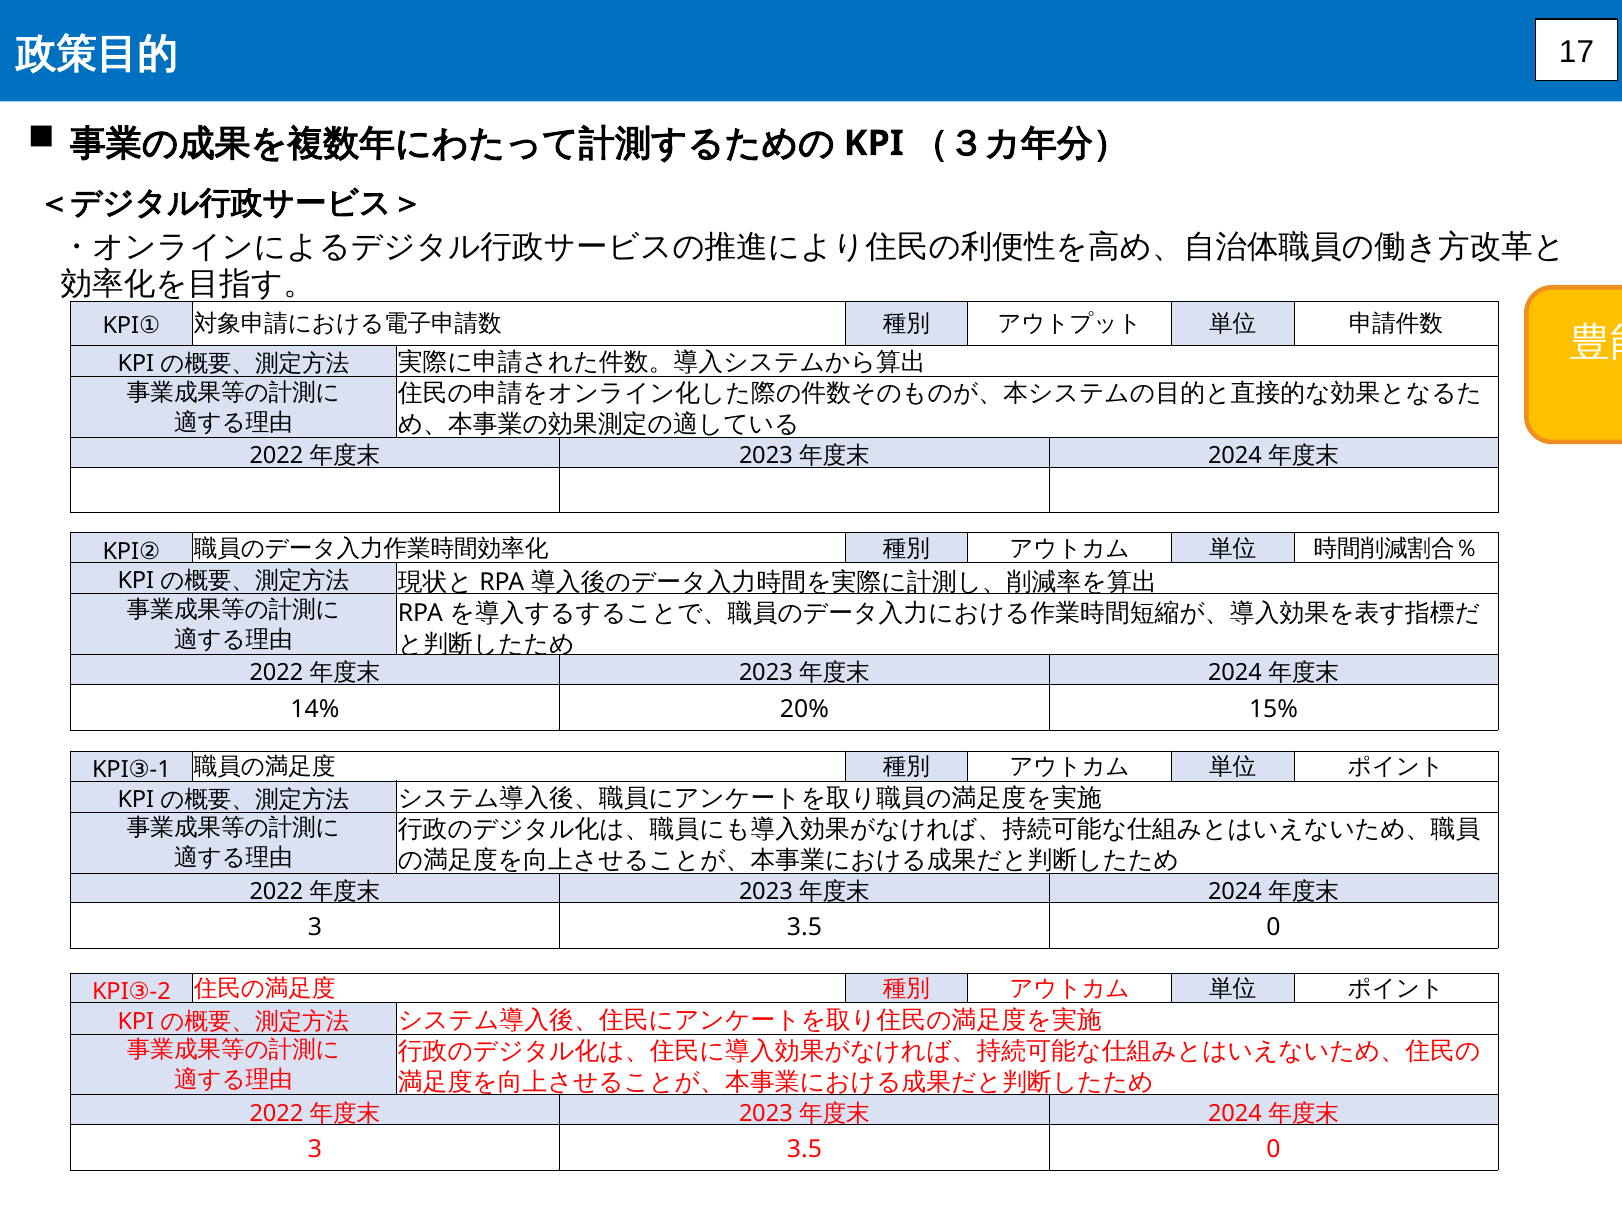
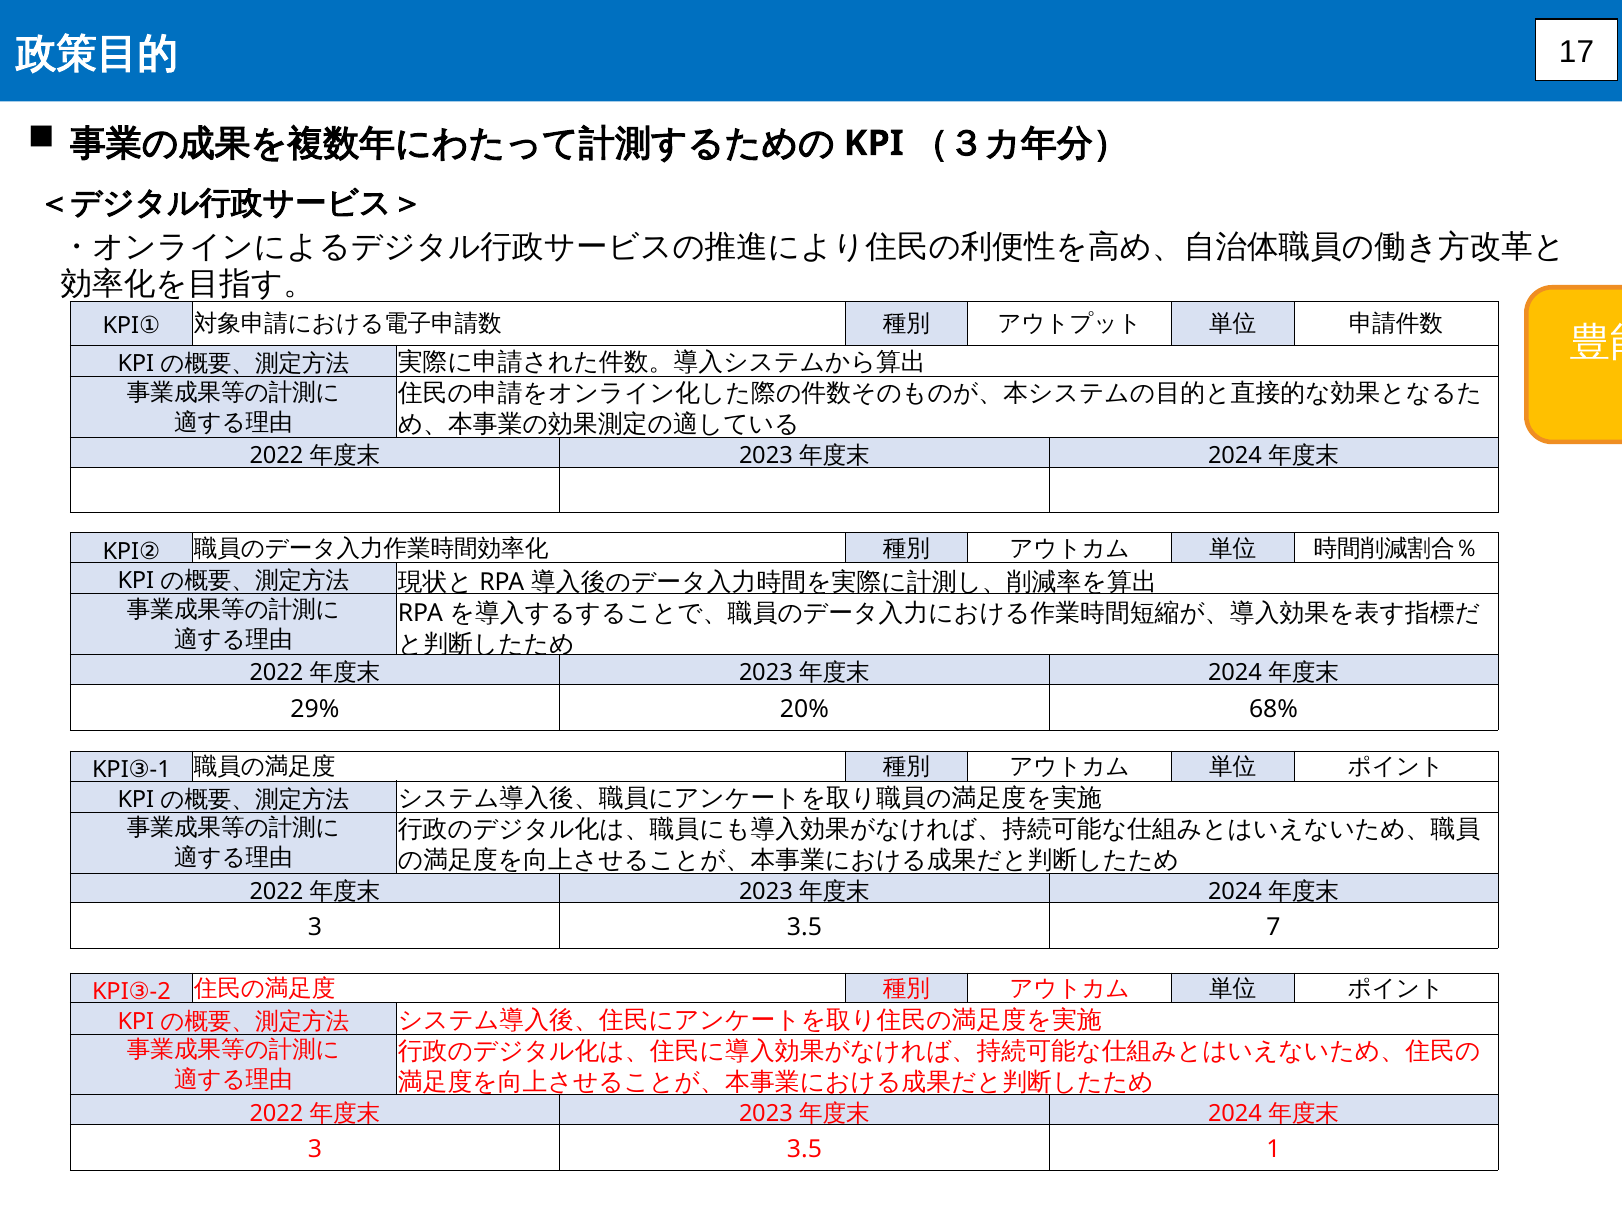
14%: 14% -> 29%
15%: 15% -> 68%
0 at (1274, 928): 0 -> 7
0 at (1274, 1150): 0 -> 1
